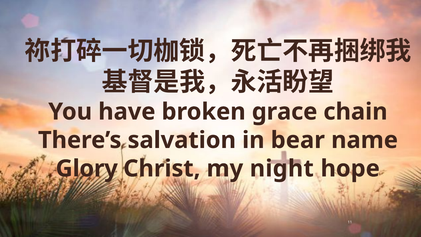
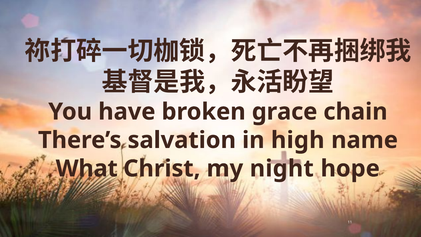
bear: bear -> high
Glory: Glory -> What
